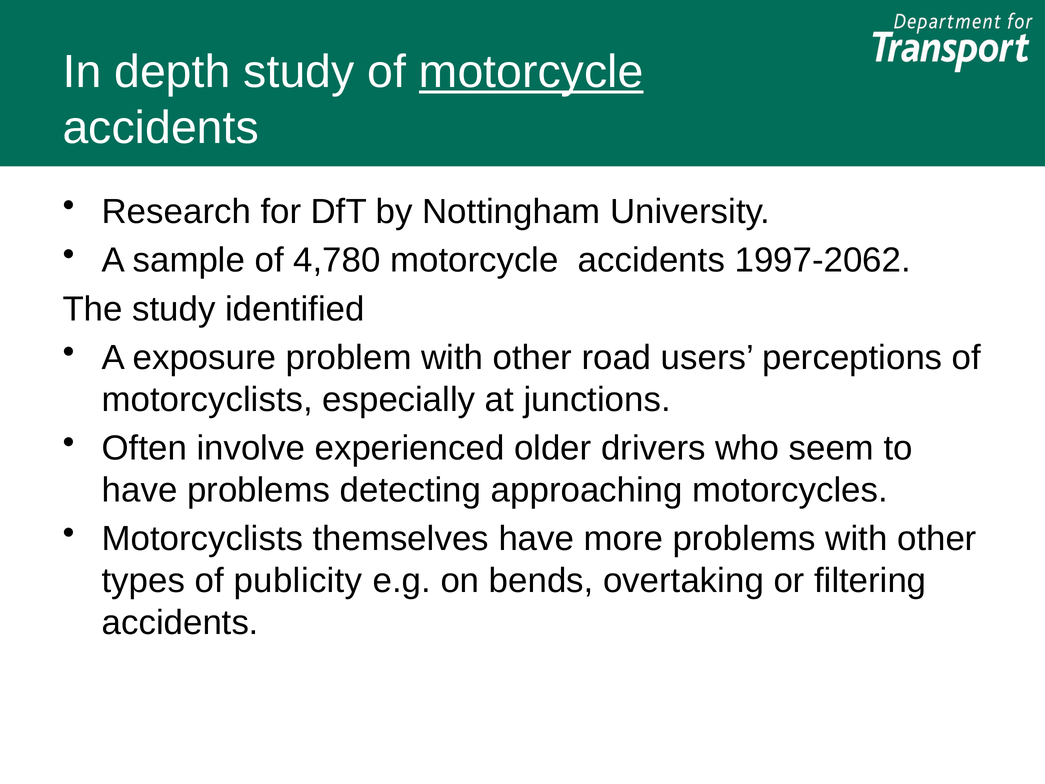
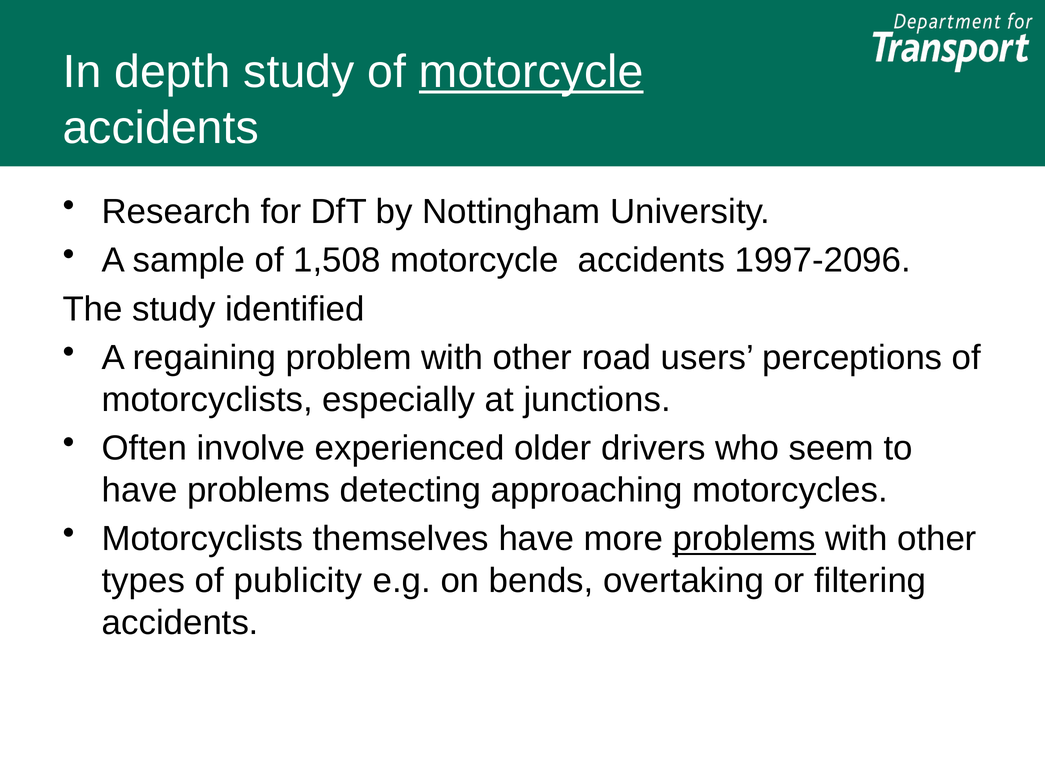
4,780: 4,780 -> 1,508
1997-2062: 1997-2062 -> 1997-2096
exposure: exposure -> regaining
problems at (744, 539) underline: none -> present
